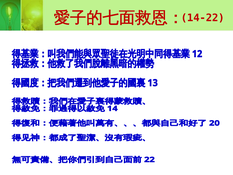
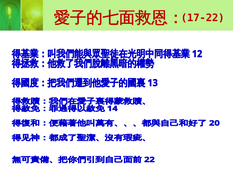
14-22: 14-22 -> 17-22
